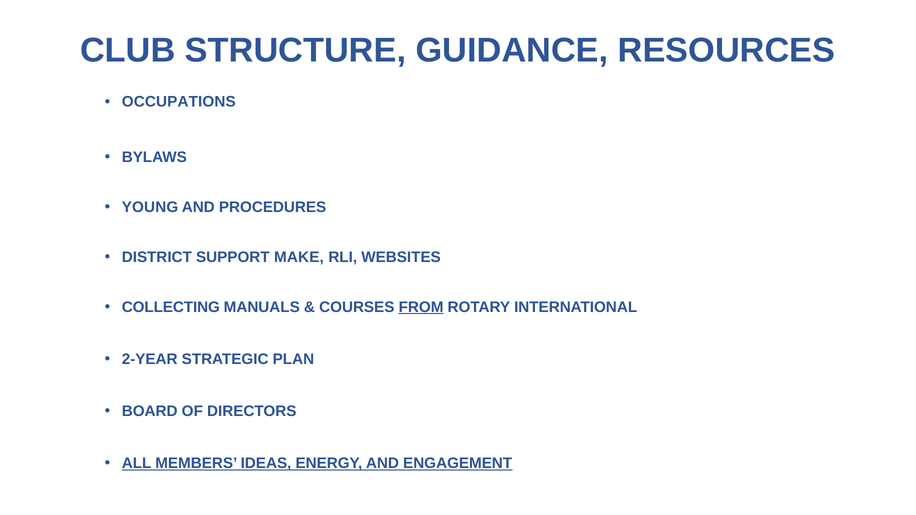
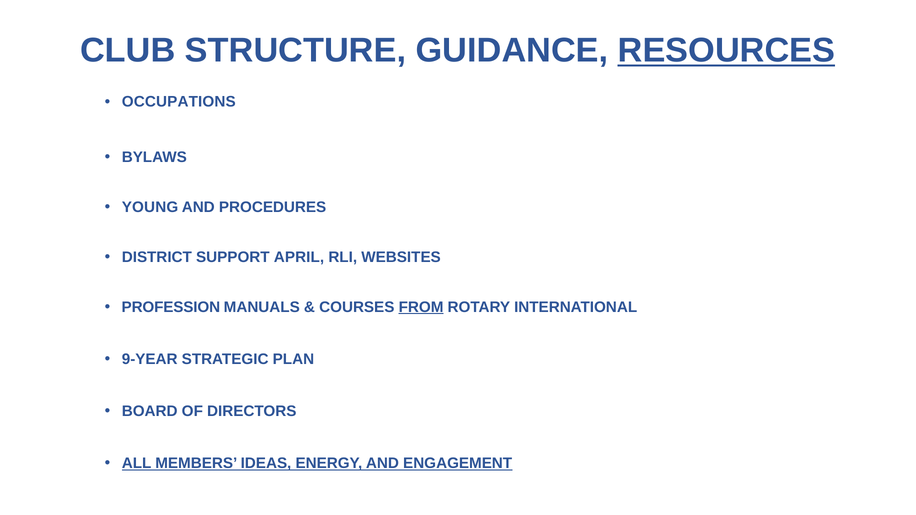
RESOURCES underline: none -> present
MAKE: MAKE -> APRIL
COLLECTING: COLLECTING -> PROFESSION
2-YEAR: 2-YEAR -> 9-YEAR
